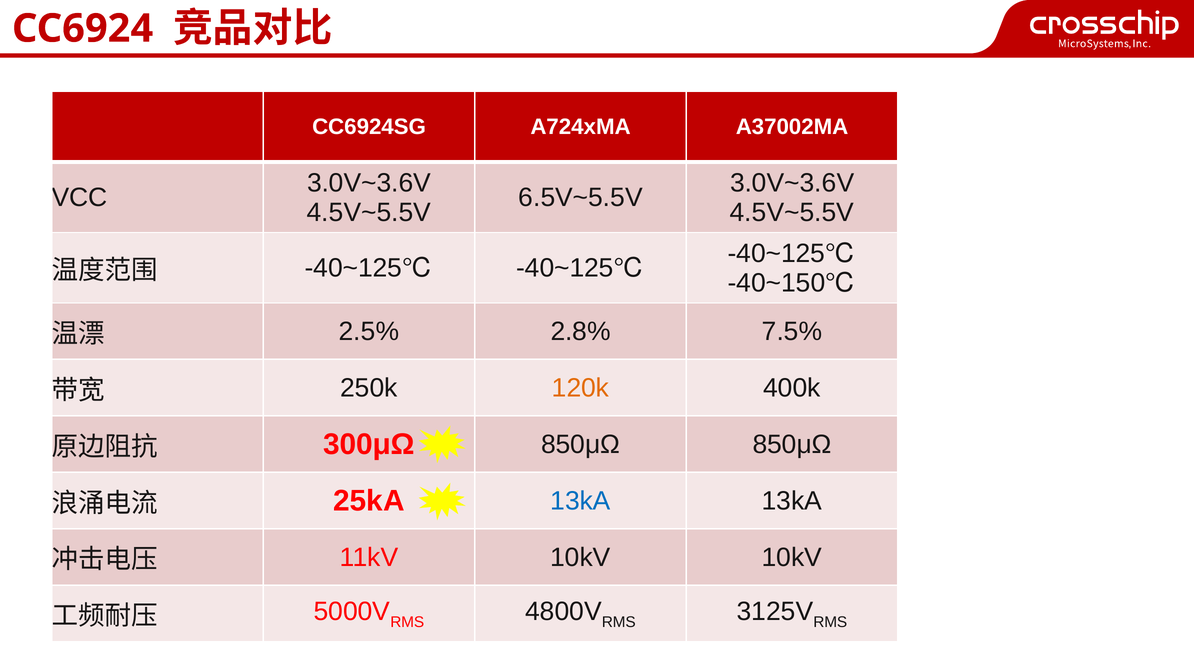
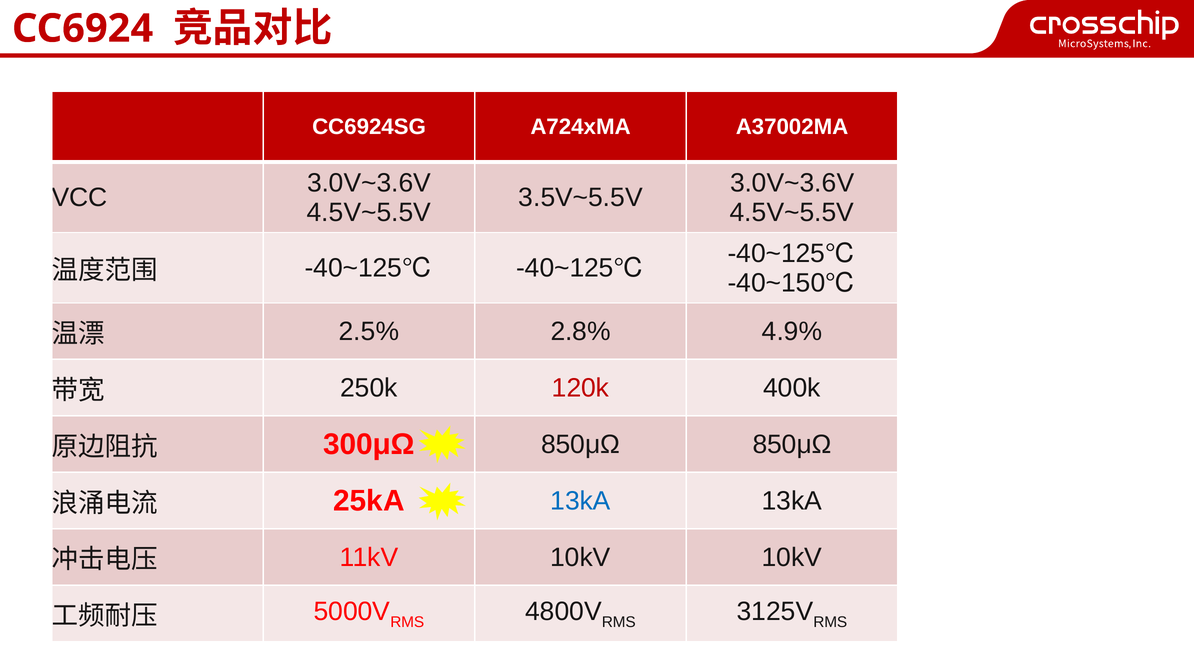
6.5V~5.5V: 6.5V~5.5V -> 3.5V~5.5V
7.5%: 7.5% -> 4.9%
120k colour: orange -> red
